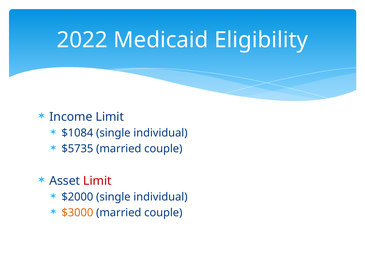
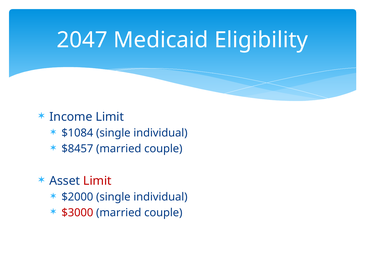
2022: 2022 -> 2047
$5735: $5735 -> $8457
$3000 colour: orange -> red
